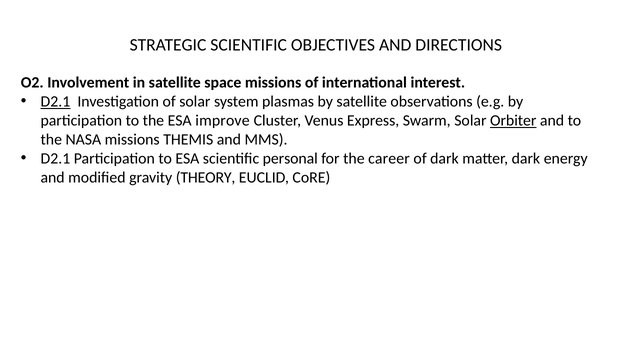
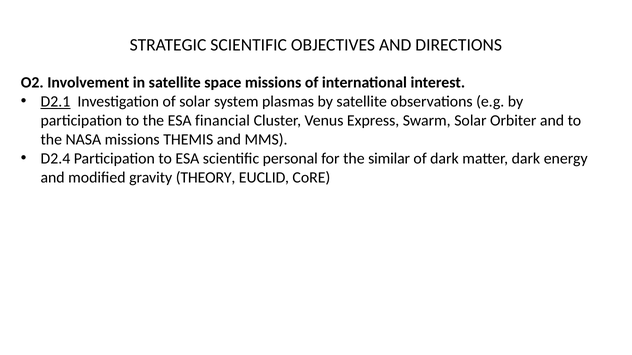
improve: improve -> financial
Orbiter underline: present -> none
D2.1 at (55, 159): D2.1 -> D2.4
career: career -> similar
